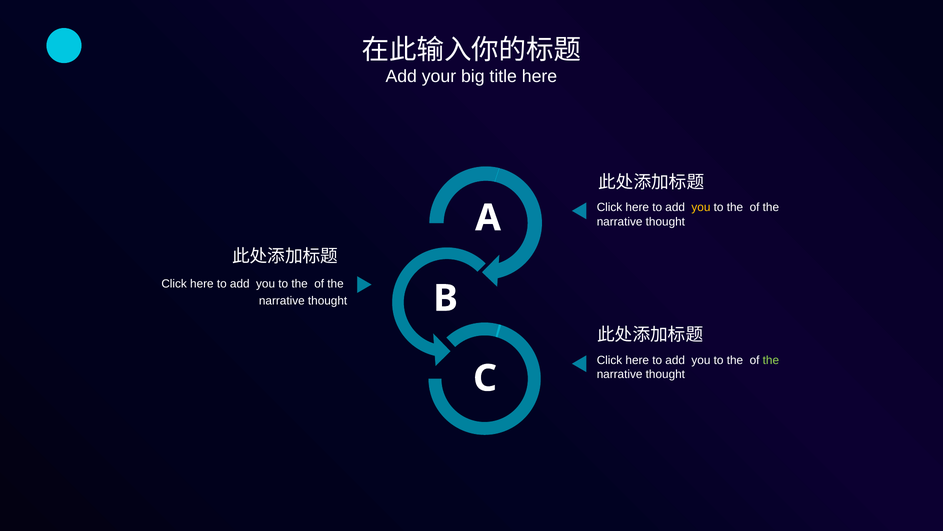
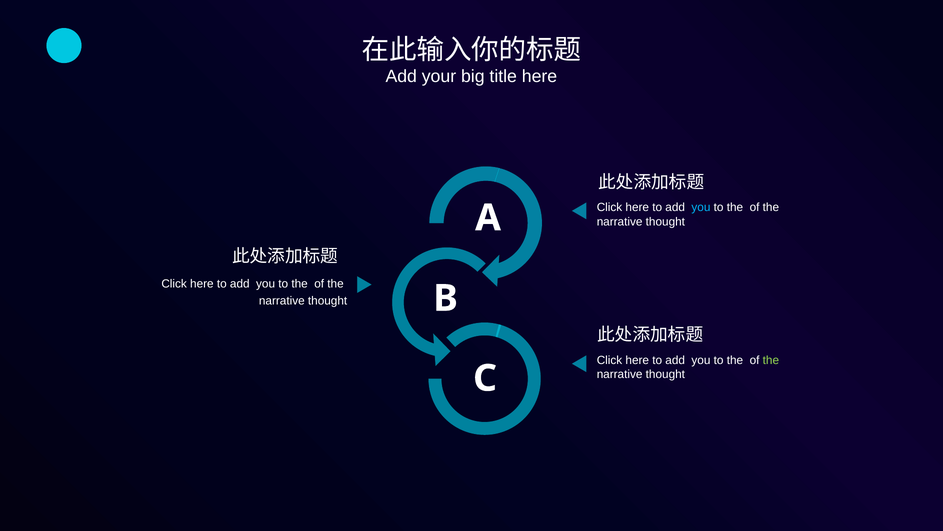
you at (701, 207) colour: yellow -> light blue
